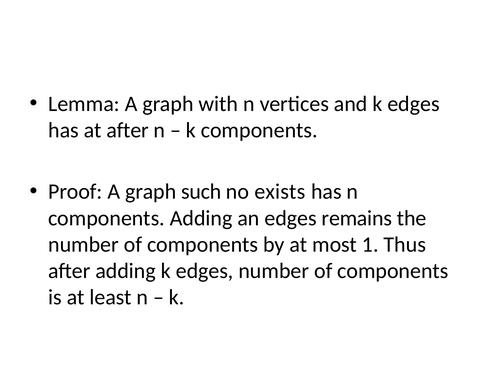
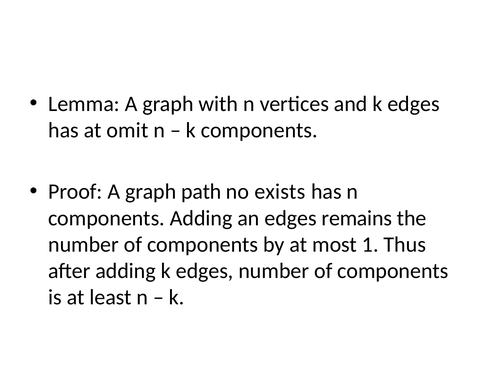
at after: after -> omit
such: such -> path
